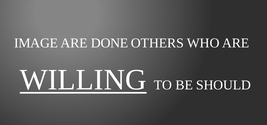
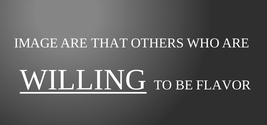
DONE: DONE -> THAT
SHOULD: SHOULD -> FLAVOR
